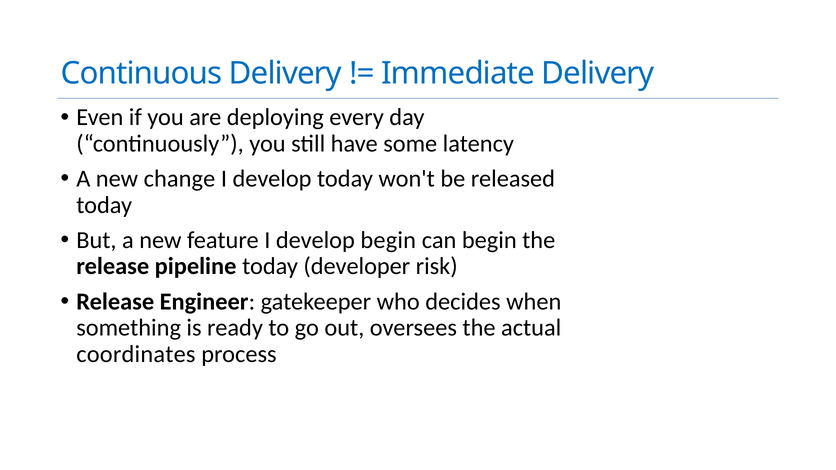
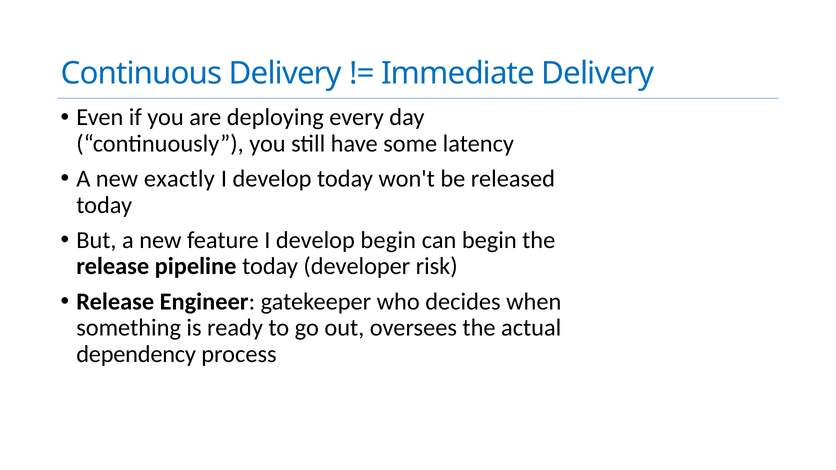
change: change -> exactly
coordinates: coordinates -> dependency
